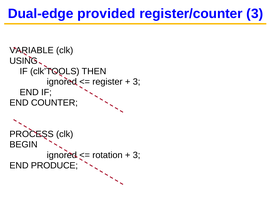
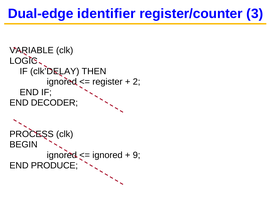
provided: provided -> identifier
USING: USING -> LOGIC
clk’TOOLS: clk’TOOLS -> clk’DELAY
3 at (137, 82): 3 -> 2
COUNTER: COUNTER -> DECODER
rotation at (107, 155): rotation -> ignored
3 at (137, 155): 3 -> 9
